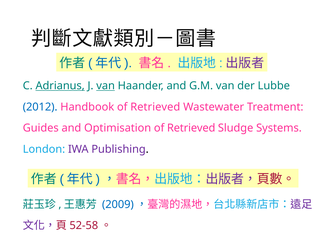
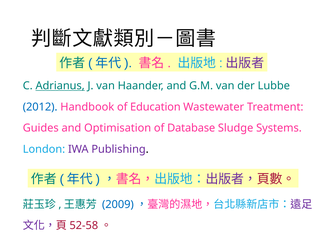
van at (106, 86) underline: present -> none
Handbook of Retrieved: Retrieved -> Education
Optimisation of Retrieved: Retrieved -> Database
